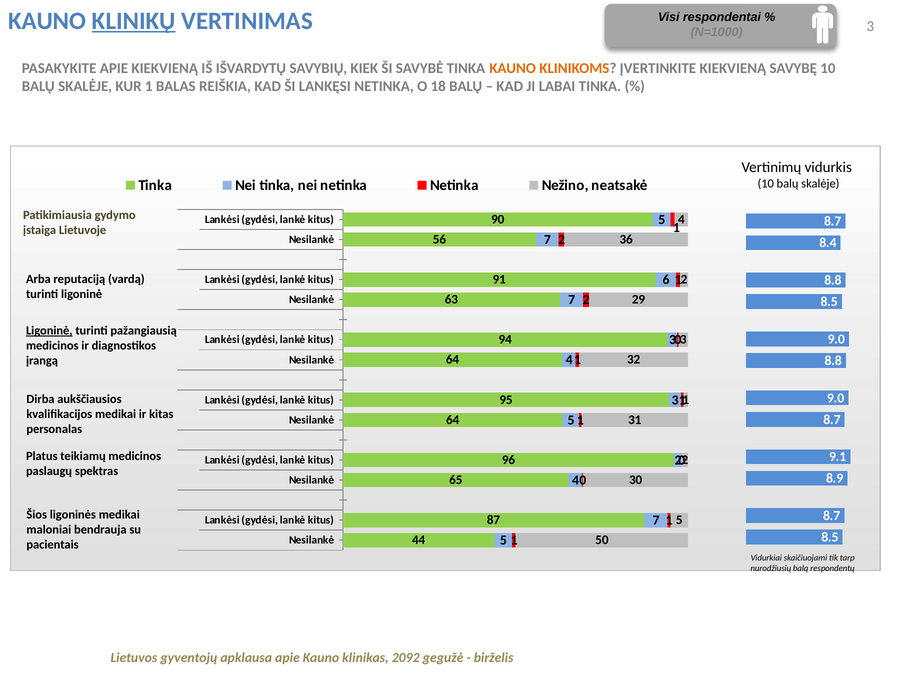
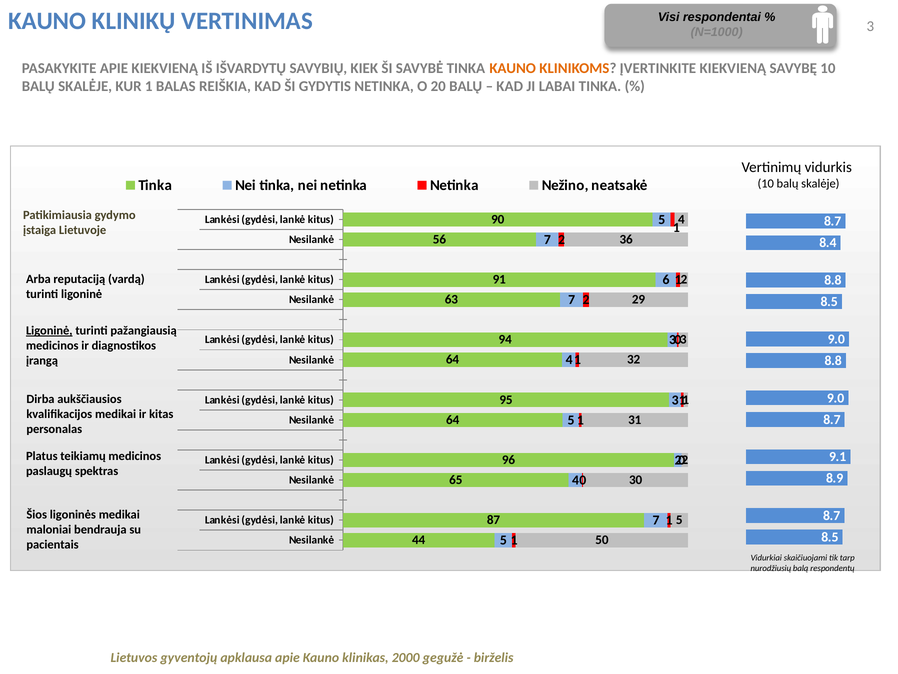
KLINIKŲ underline: present -> none
LANKĘSI: LANKĘSI -> GYDYTIS
18: 18 -> 20
2092: 2092 -> 2000
